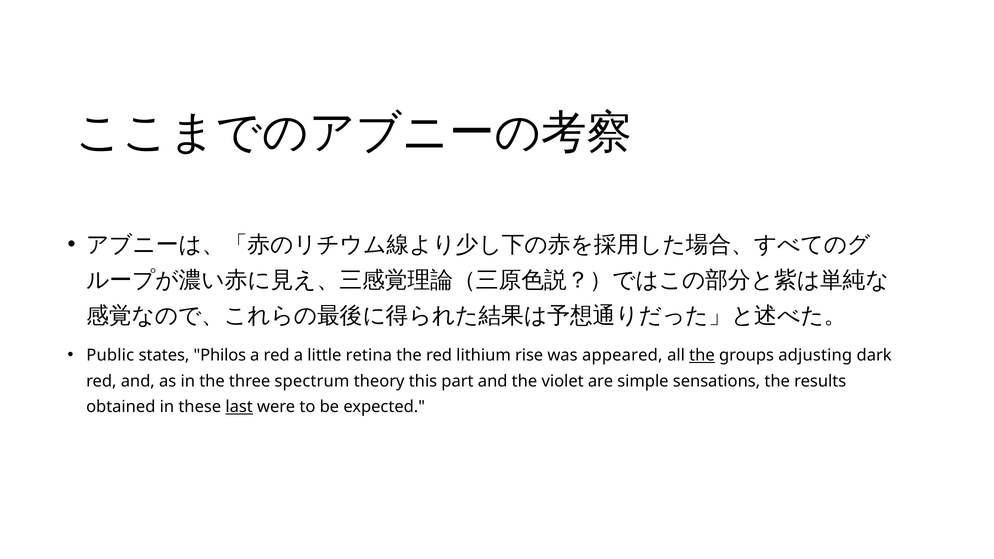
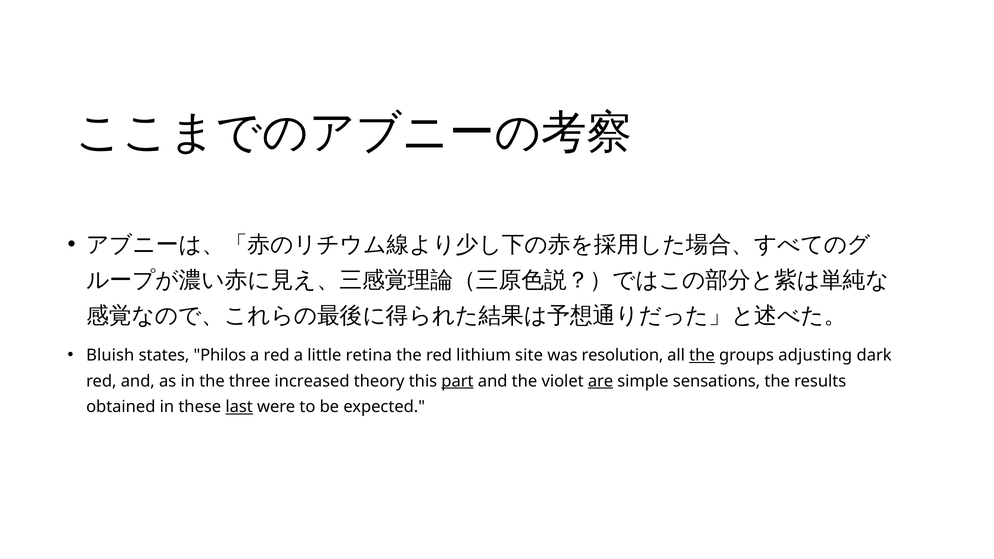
Public: Public -> Bluish
rise: rise -> site
appeared: appeared -> resolution
spectrum: spectrum -> increased
part underline: none -> present
are underline: none -> present
